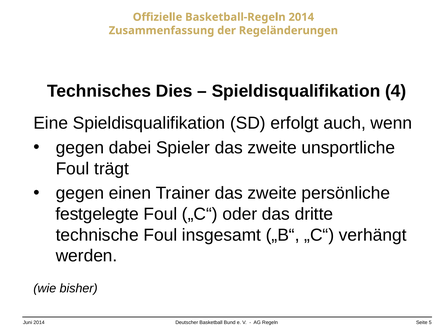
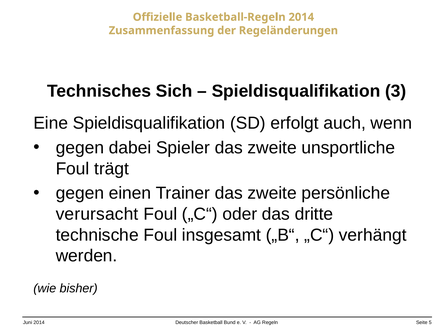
Dies: Dies -> Sich
4: 4 -> 3
festgelegte: festgelegte -> verursacht
